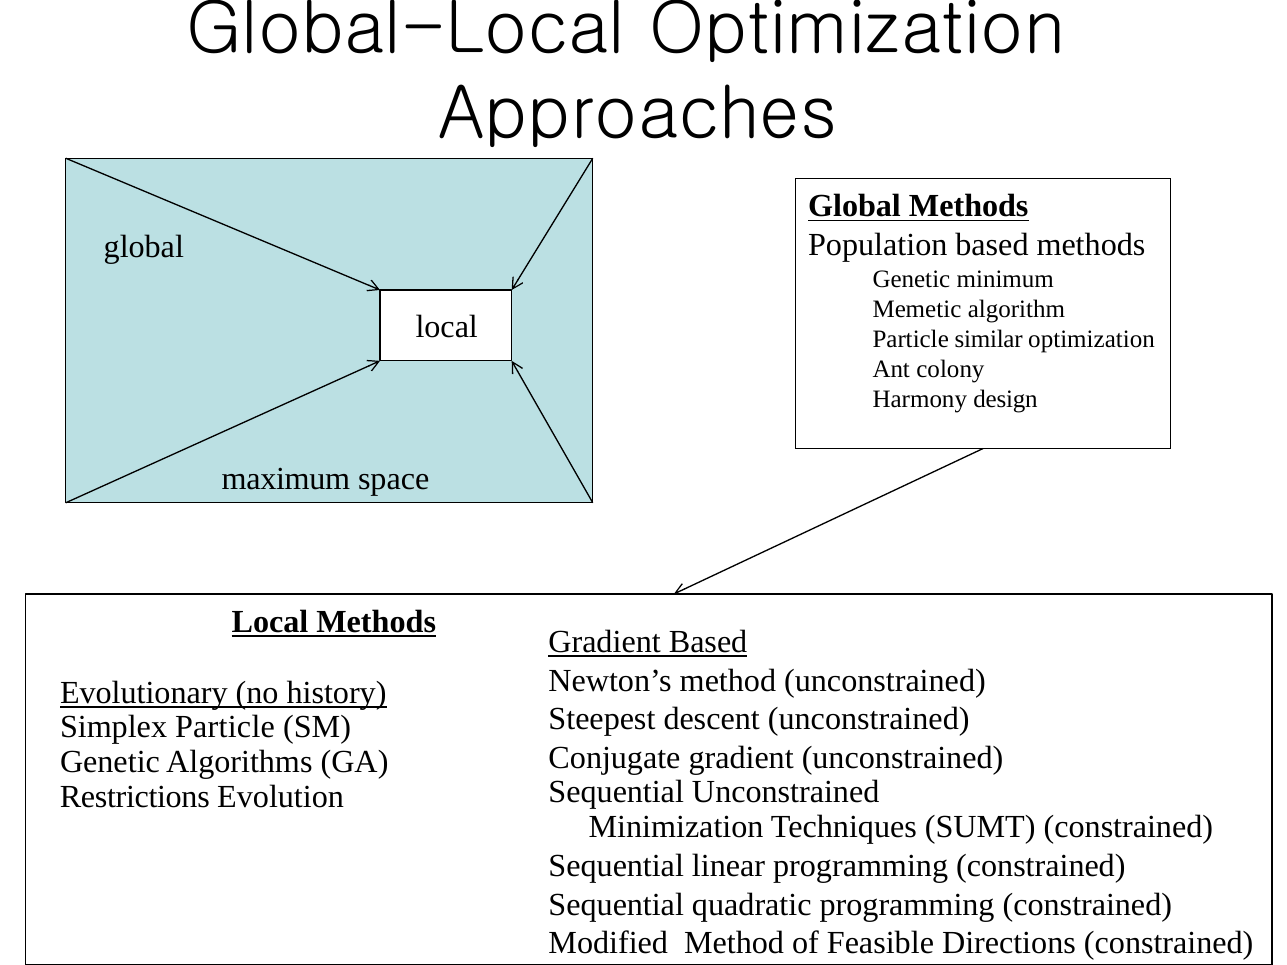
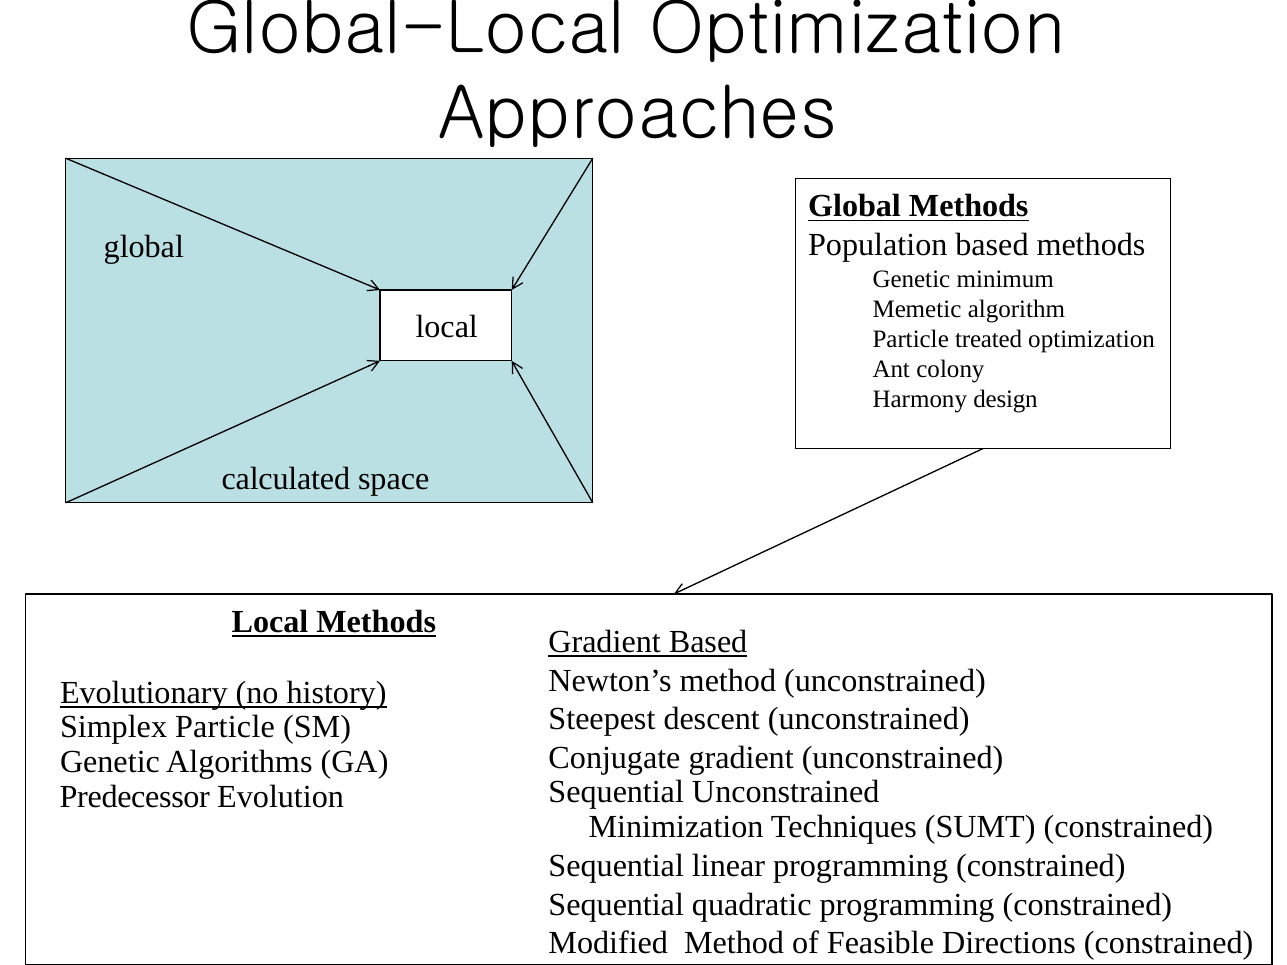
similar: similar -> treated
maximum: maximum -> calculated
Restrictions: Restrictions -> Predecessor
